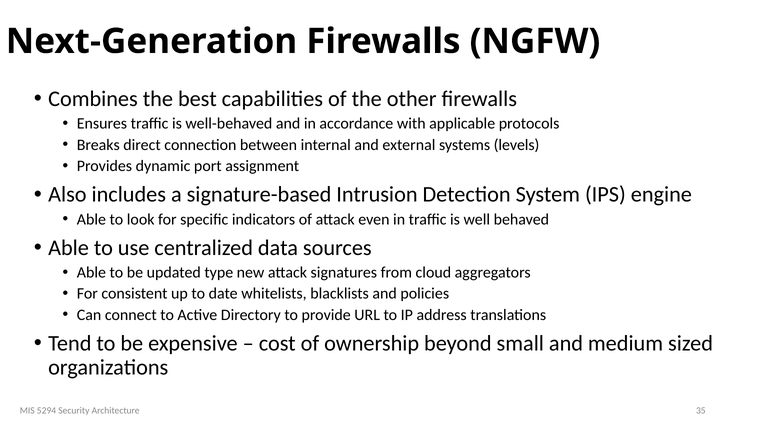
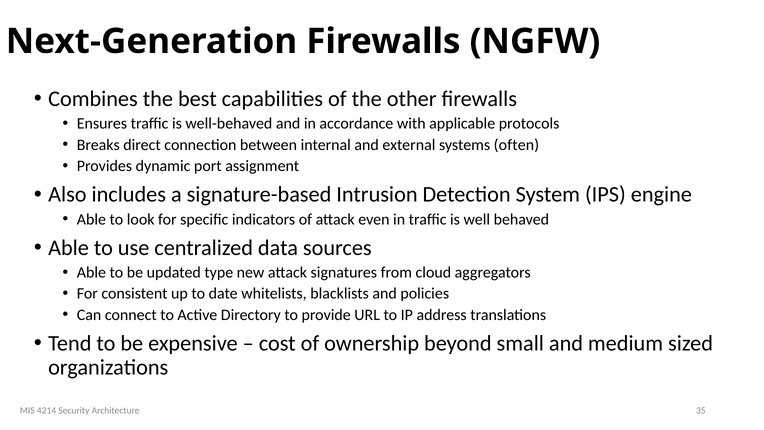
levels: levels -> often
5294: 5294 -> 4214
